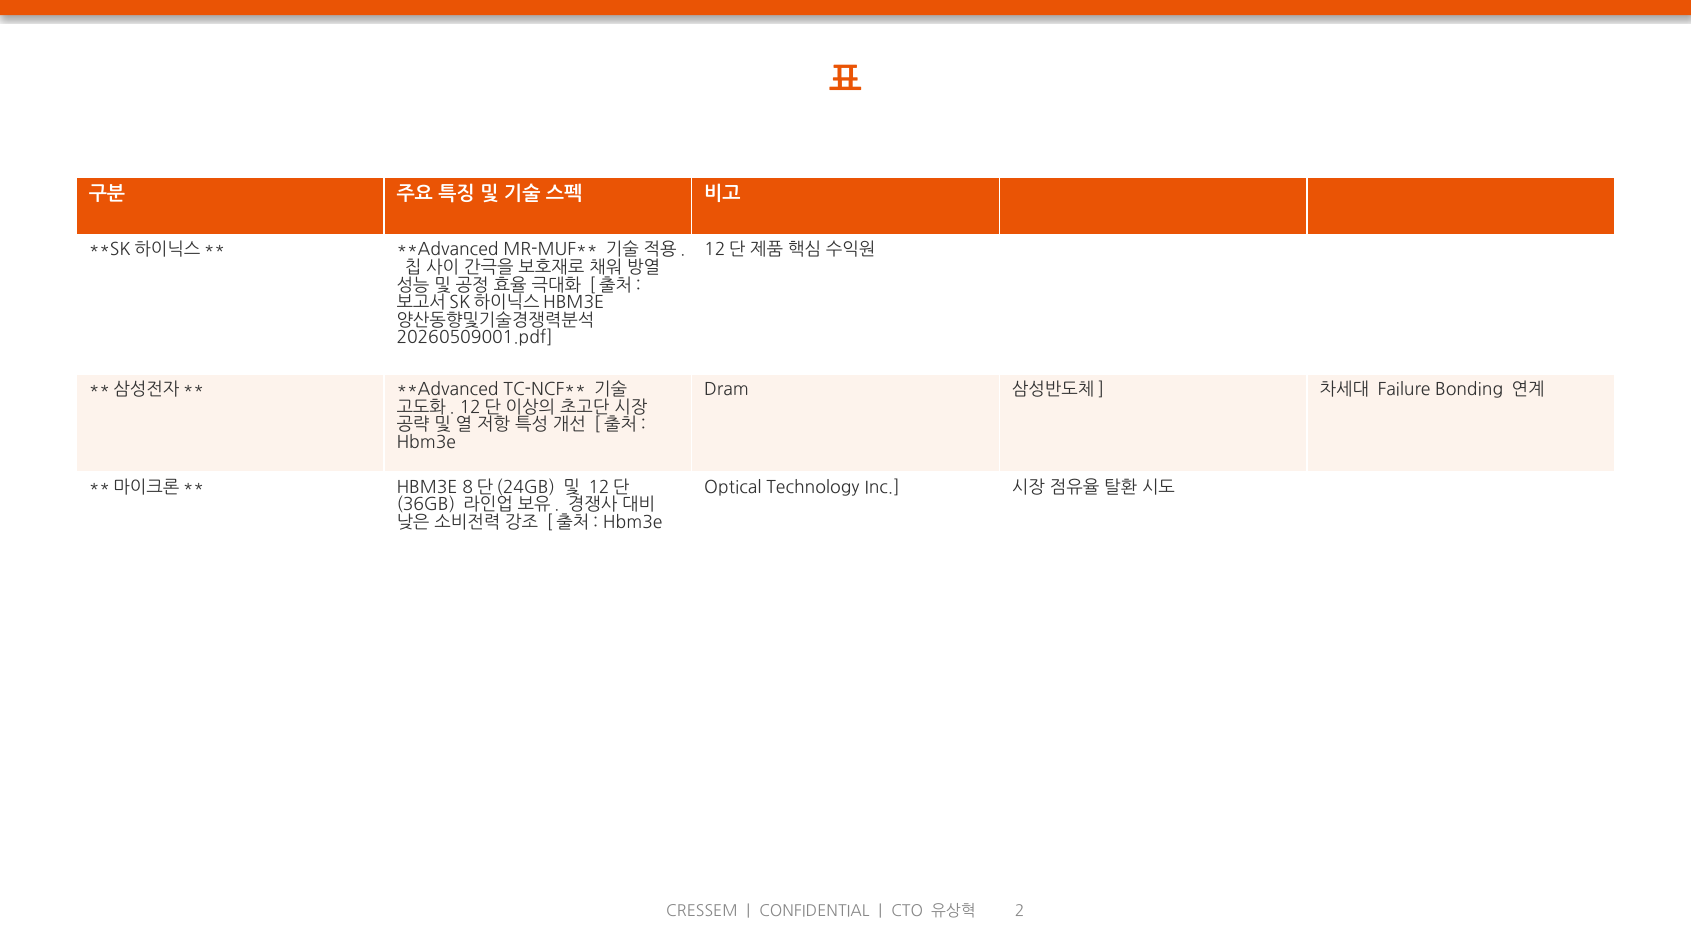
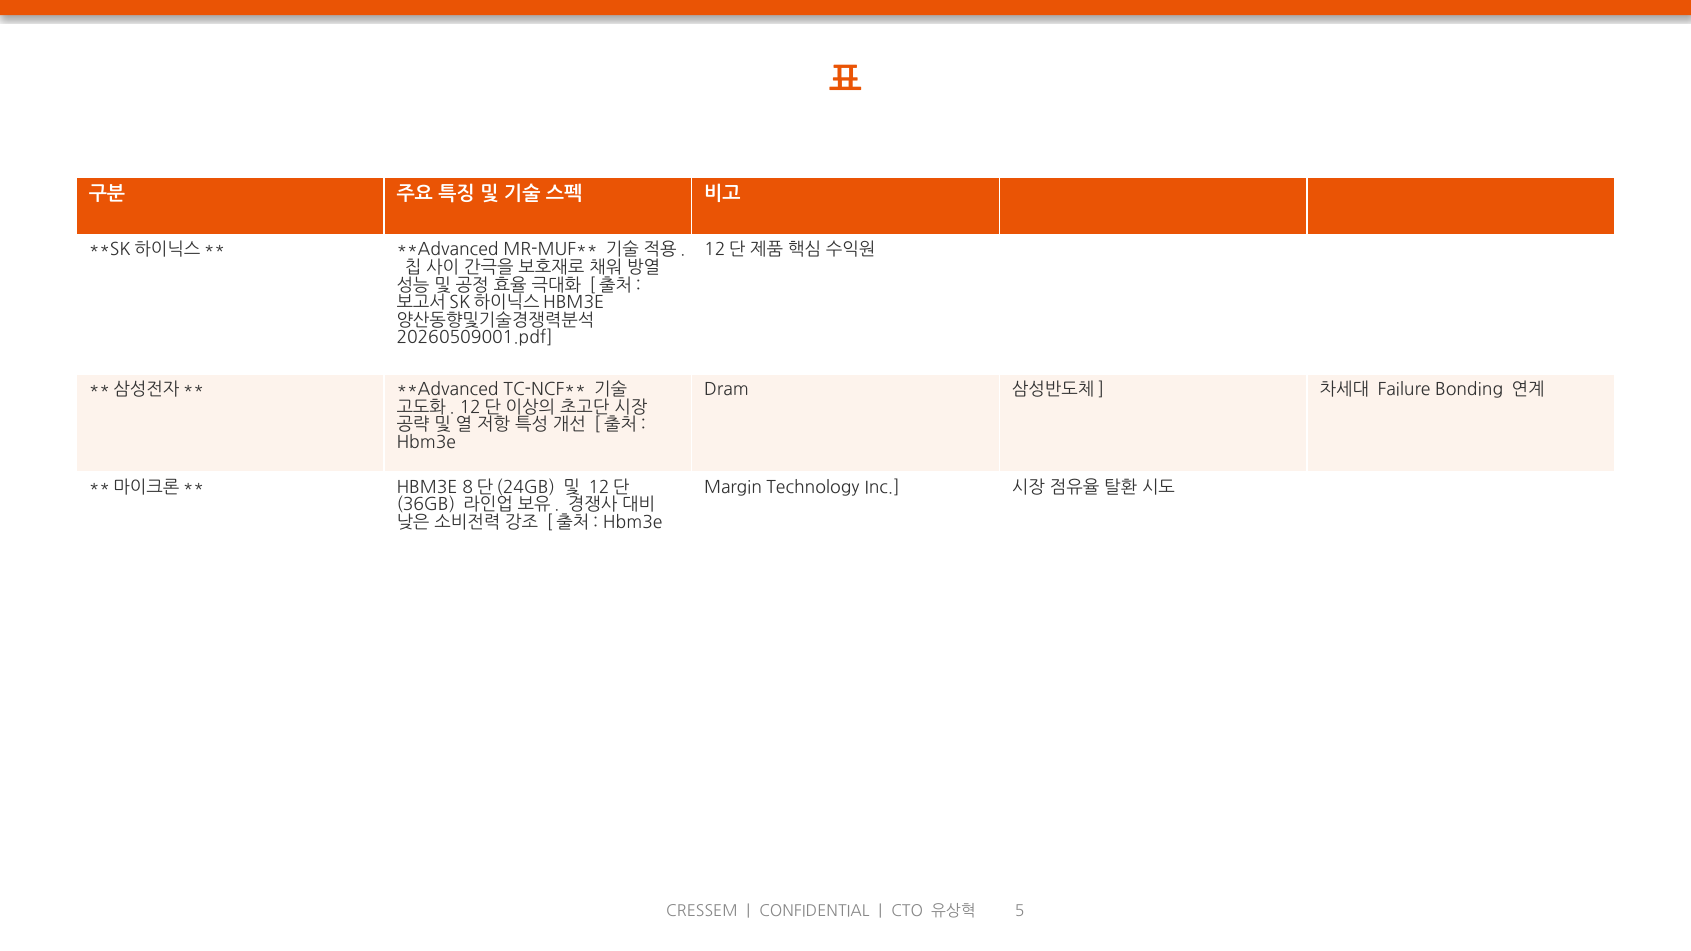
Optical: Optical -> Margin
2: 2 -> 5
